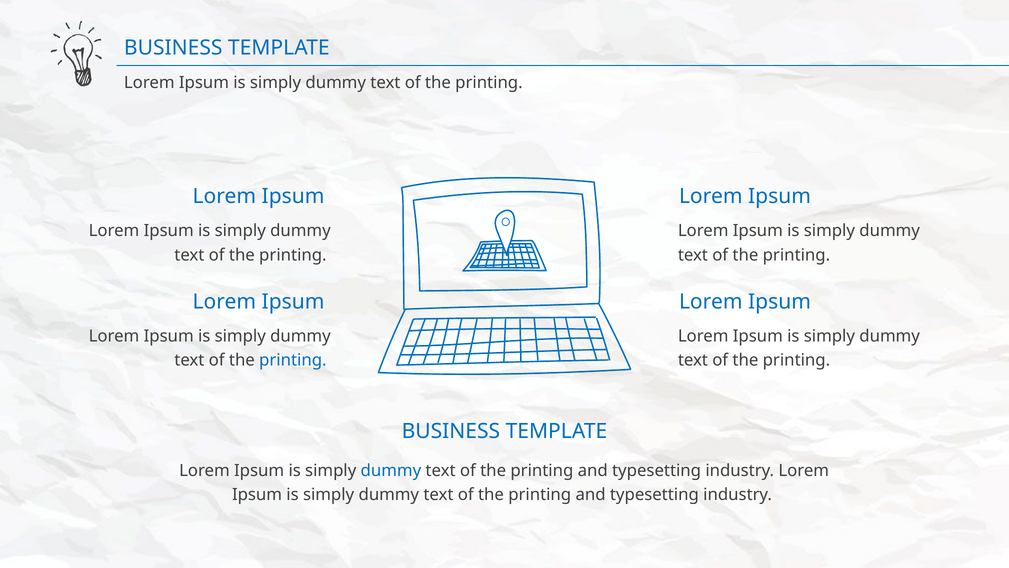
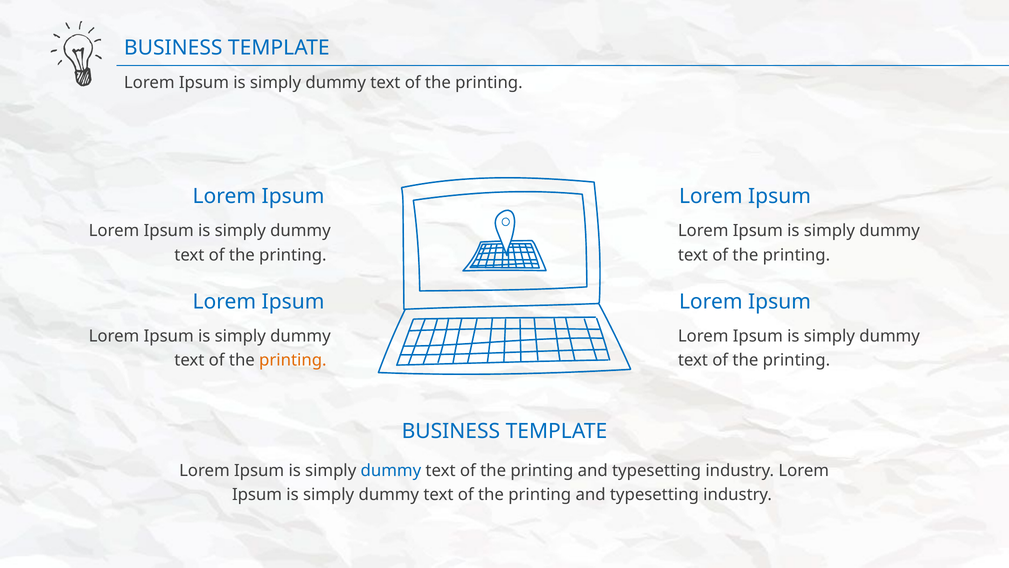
printing at (293, 360) colour: blue -> orange
